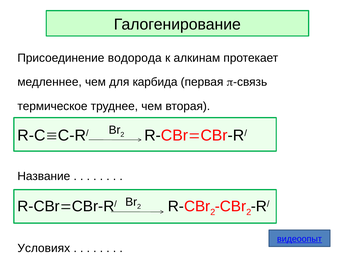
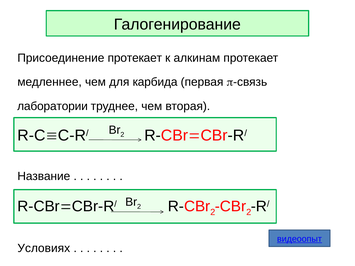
Присоединение водорода: водорода -> протекает
термическое: термическое -> лаборатории
